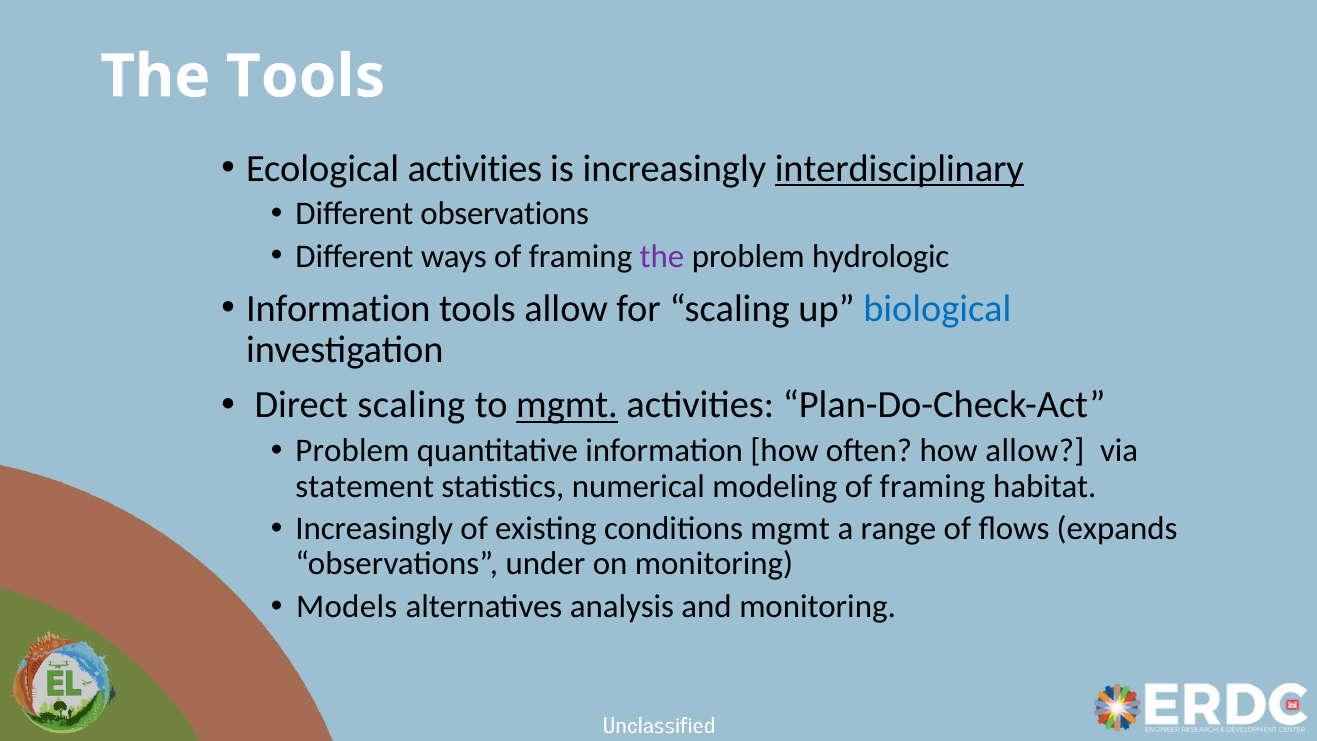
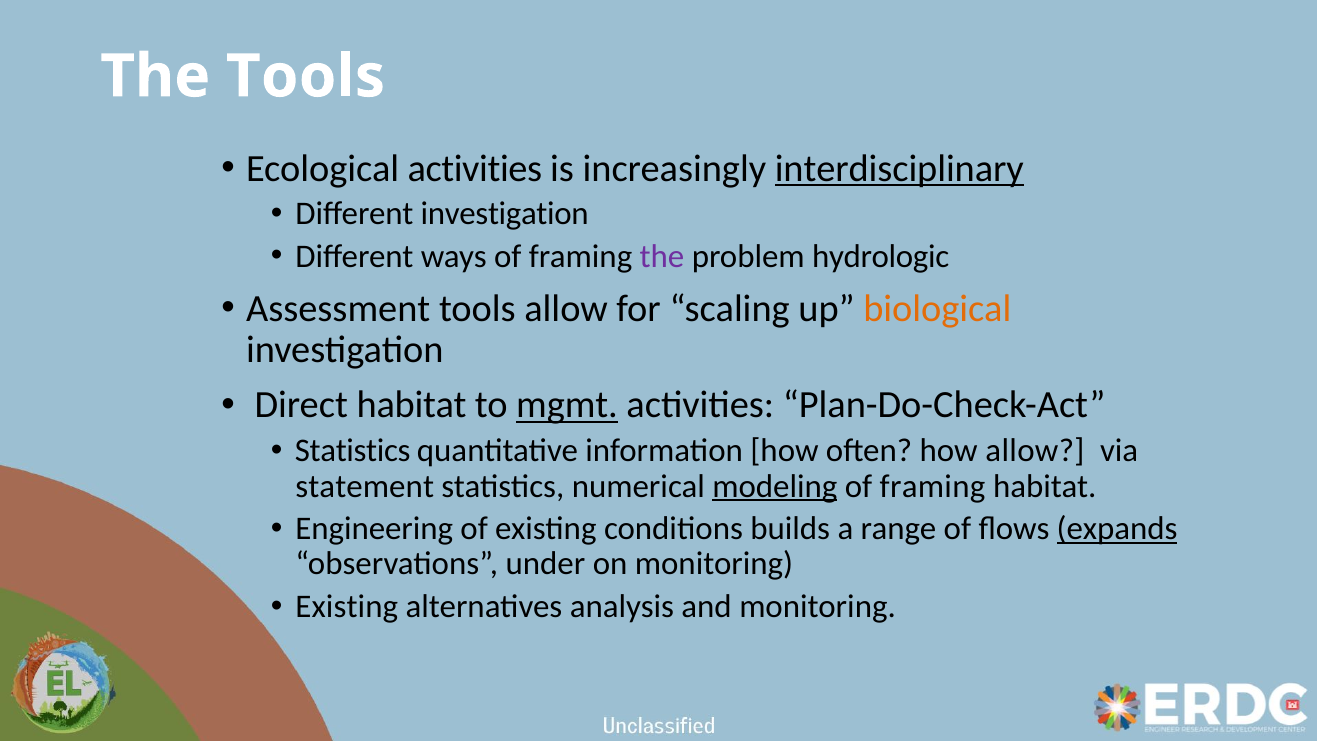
Different observations: observations -> investigation
Information at (338, 308): Information -> Assessment
biological colour: blue -> orange
Direct scaling: scaling -> habitat
Problem at (352, 450): Problem -> Statistics
modeling underline: none -> present
Increasingly at (374, 528): Increasingly -> Engineering
conditions mgmt: mgmt -> builds
expands underline: none -> present
Models at (347, 606): Models -> Existing
